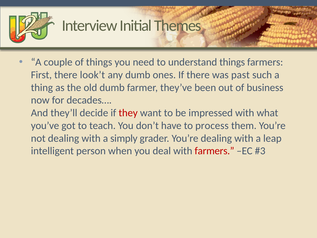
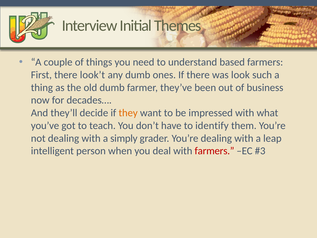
understand things: things -> based
past: past -> look
they colour: red -> orange
process: process -> identify
